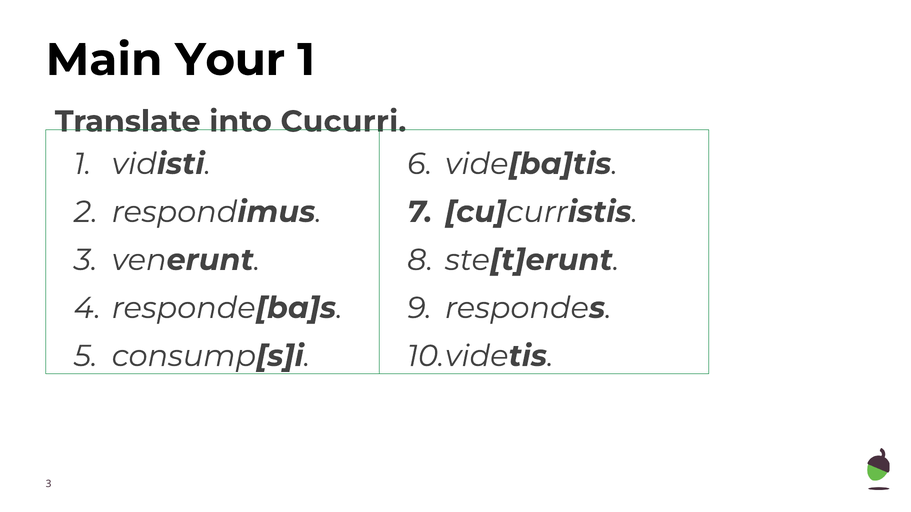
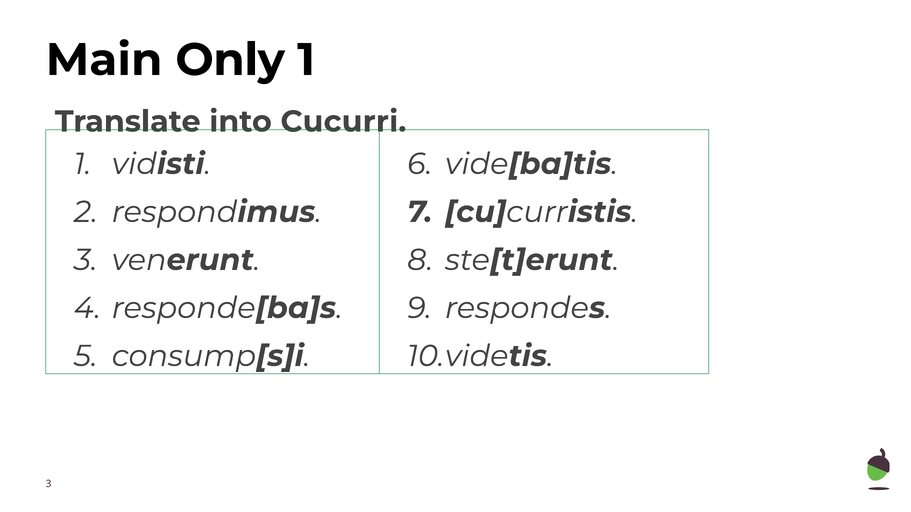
Your: Your -> Only
